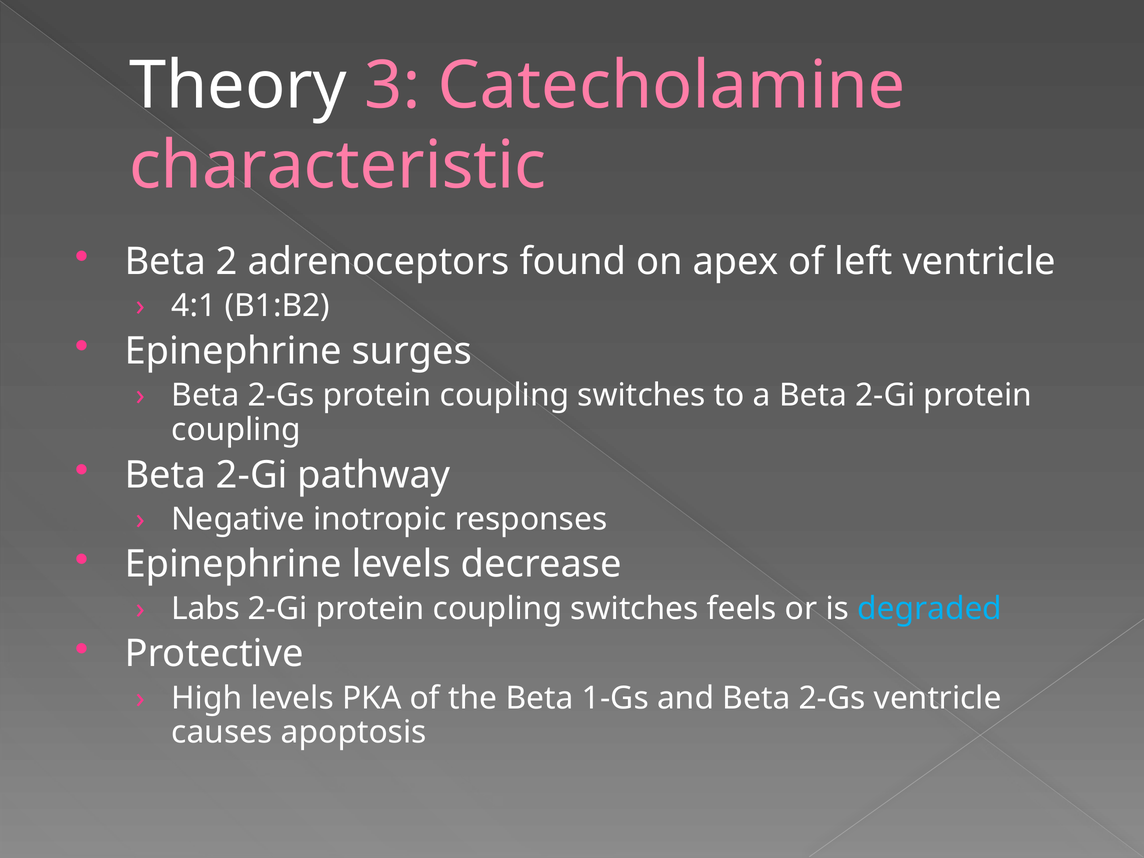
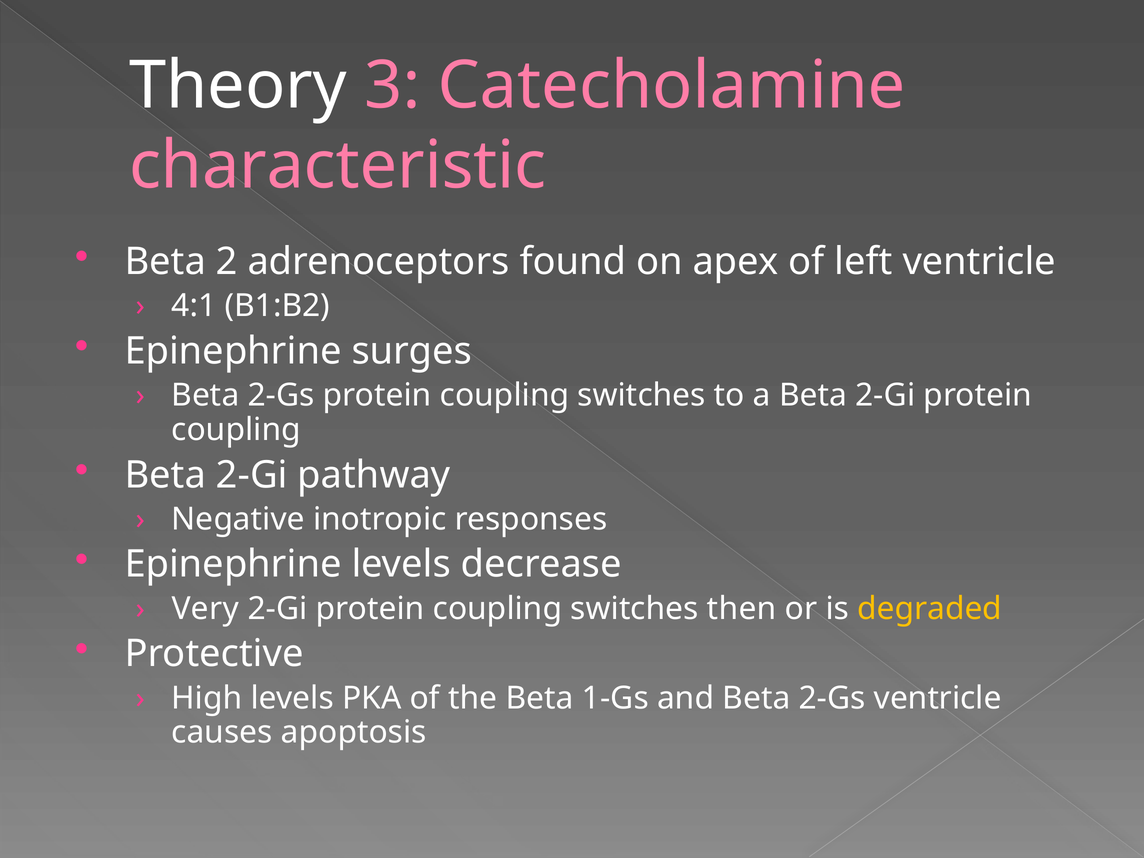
Labs: Labs -> Very
feels: feels -> then
degraded colour: light blue -> yellow
